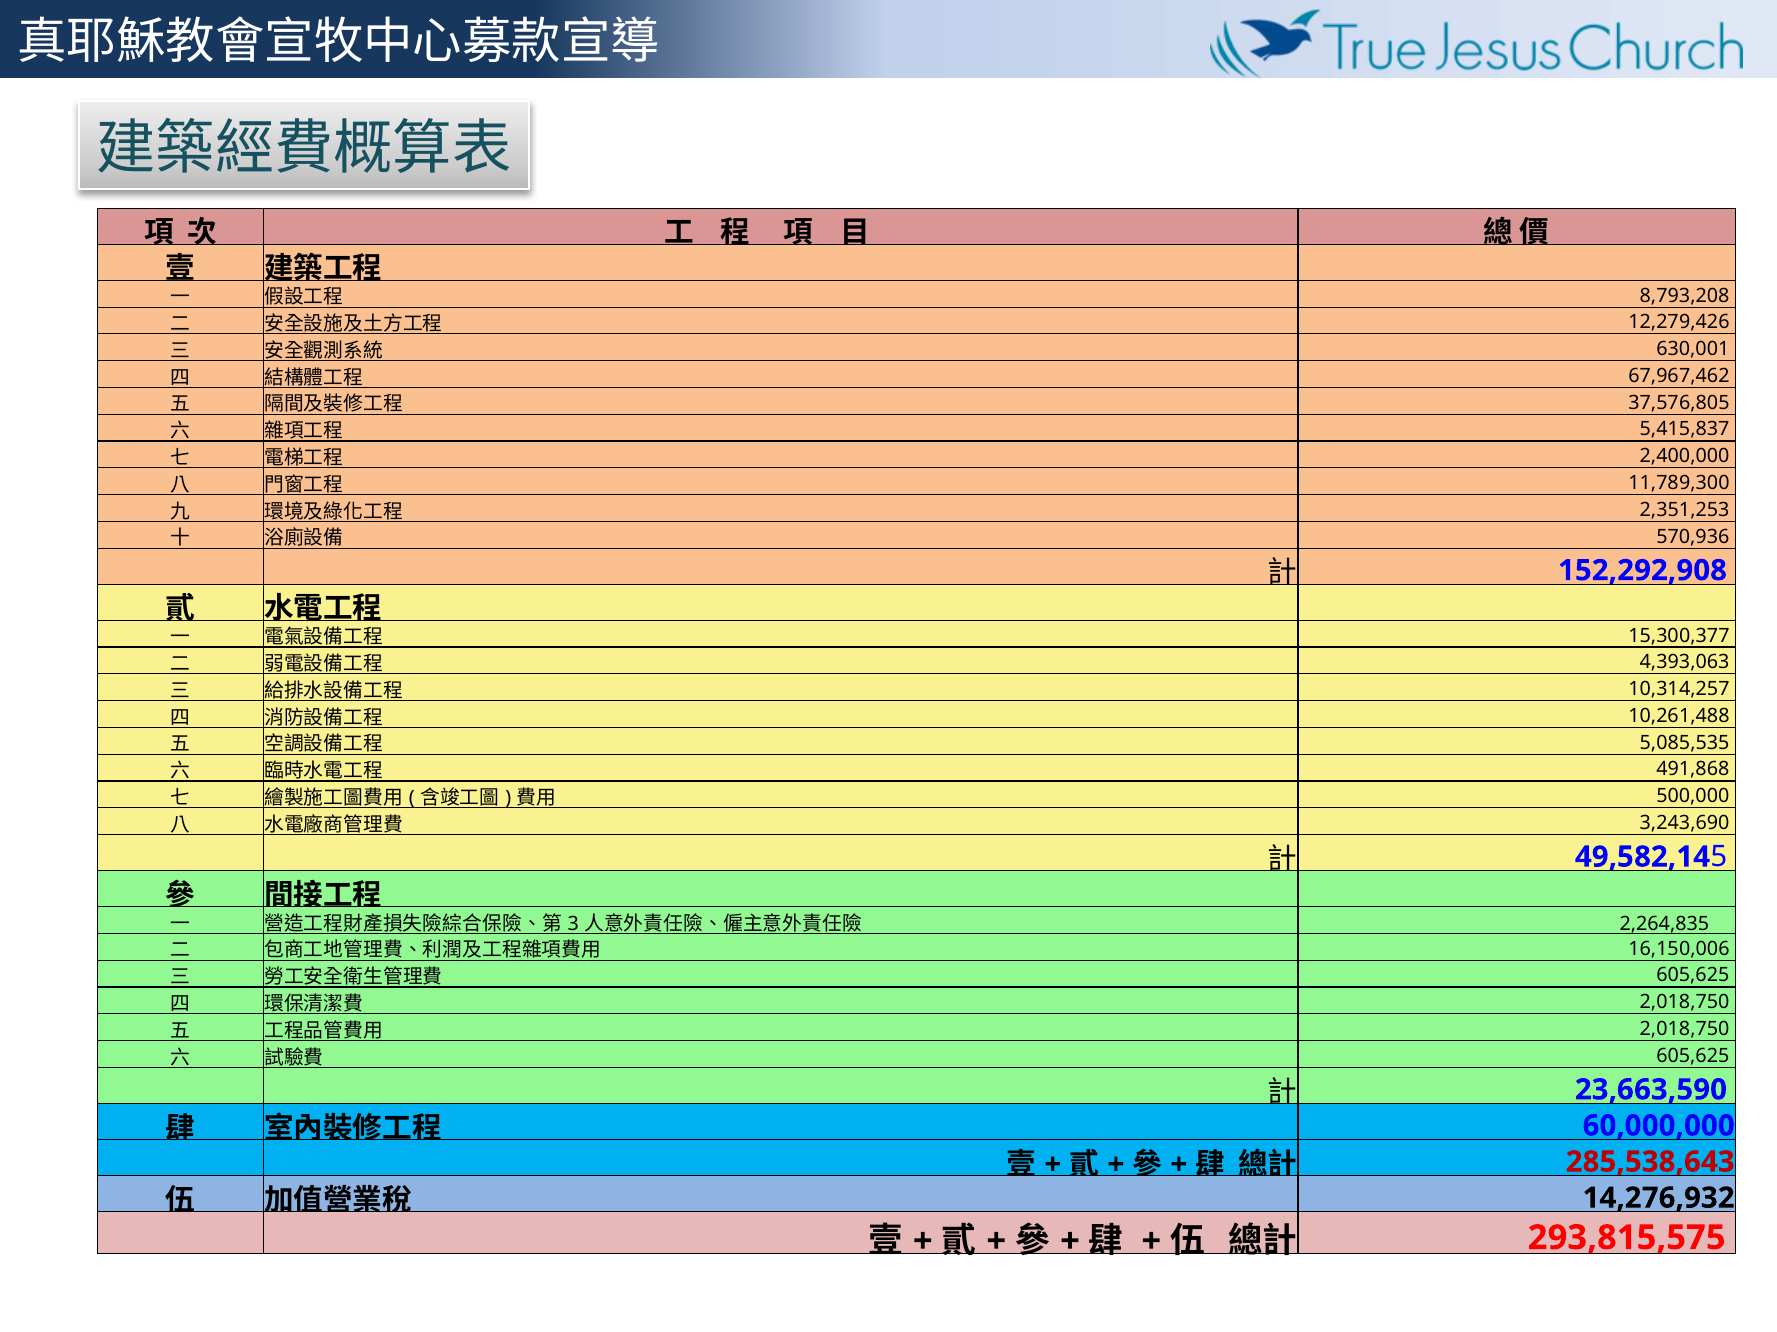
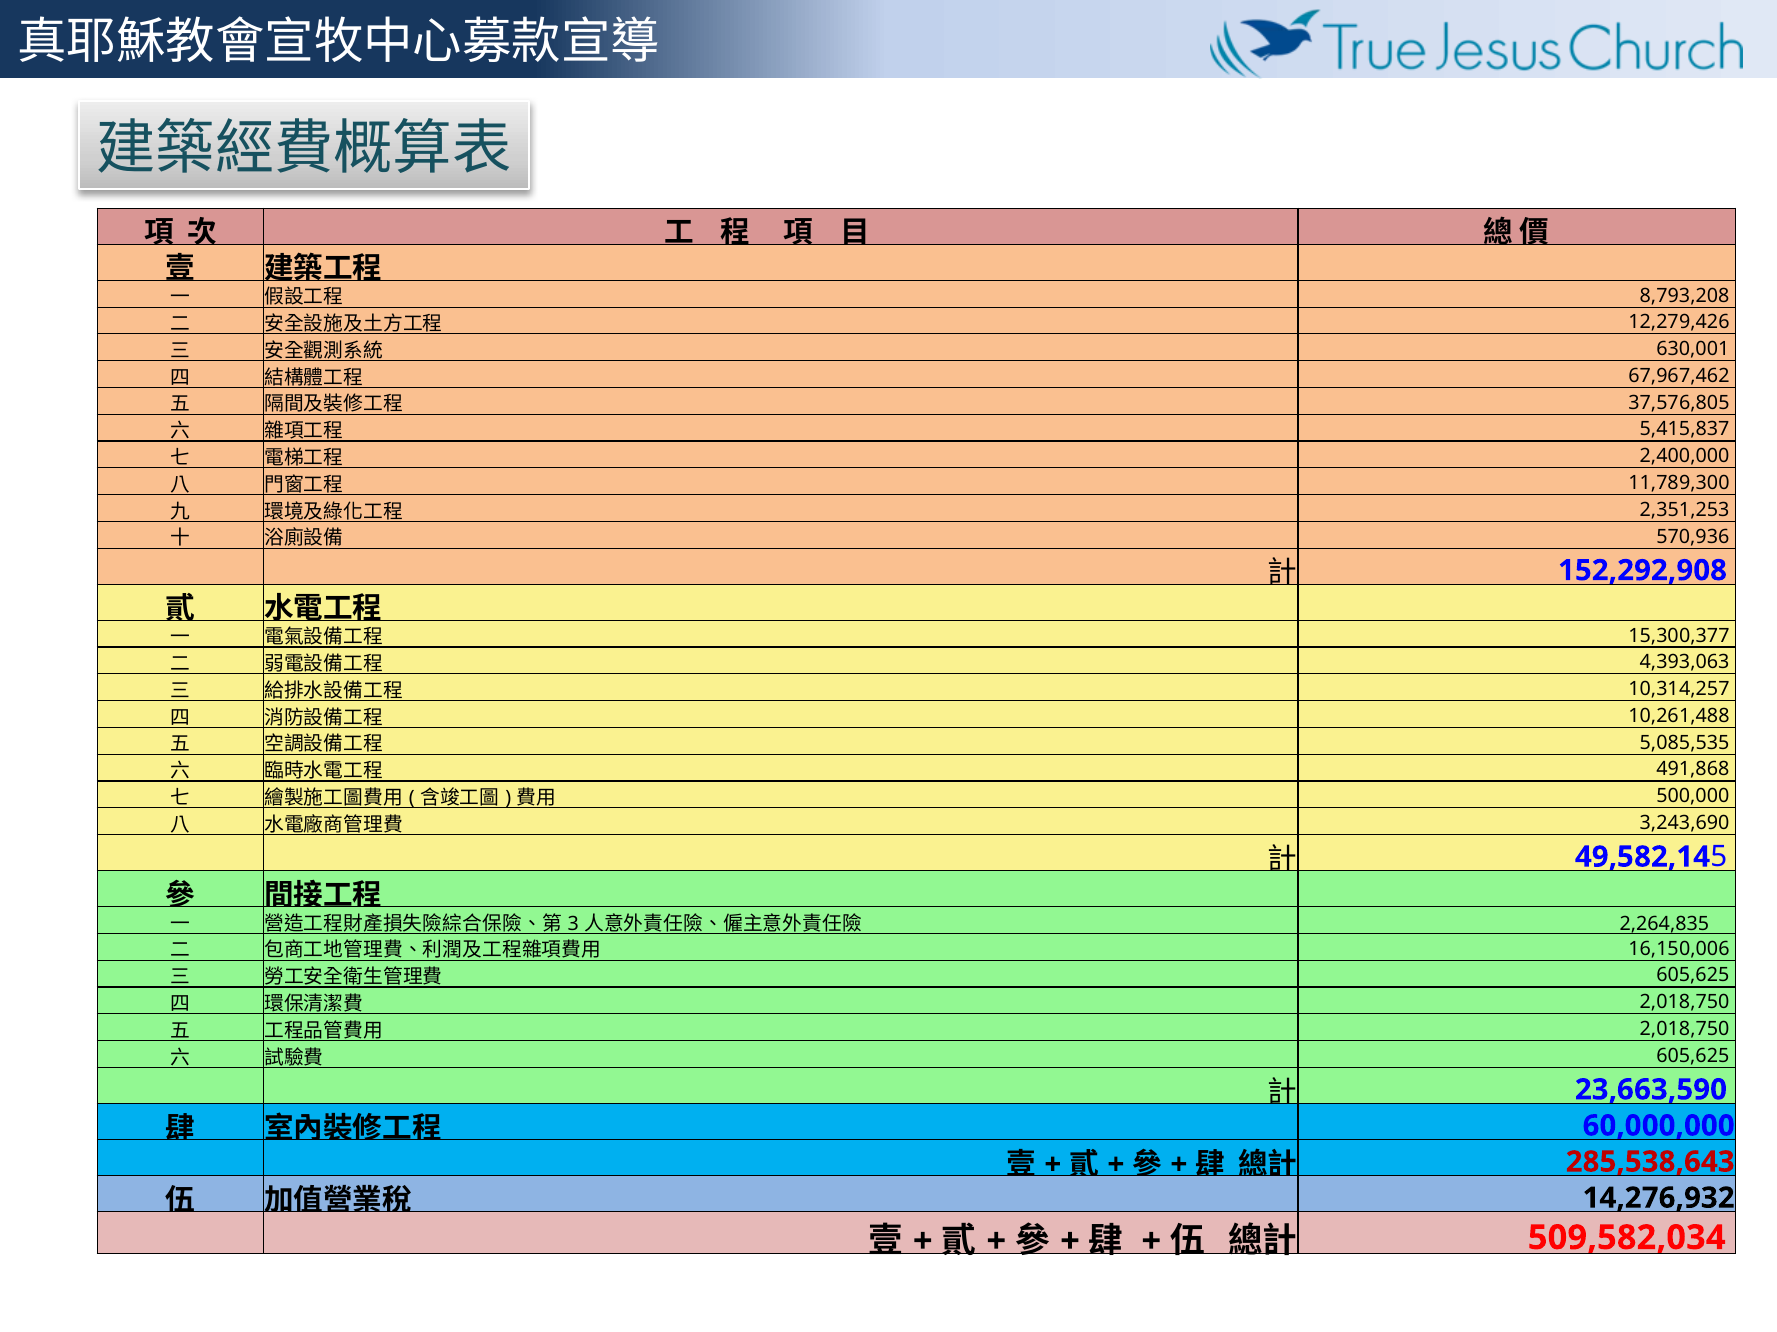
293,815,575: 293,815,575 -> 509,582,034
